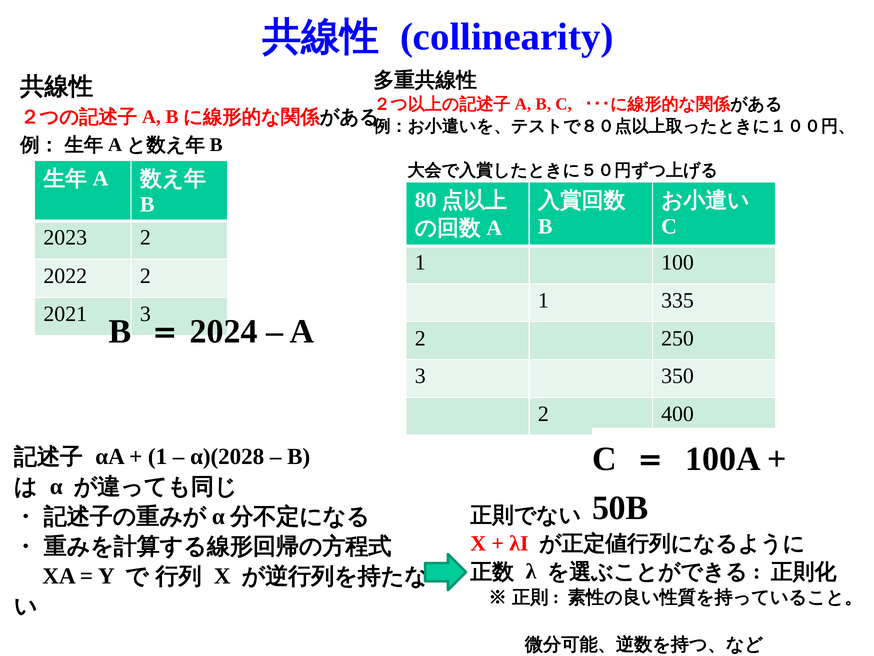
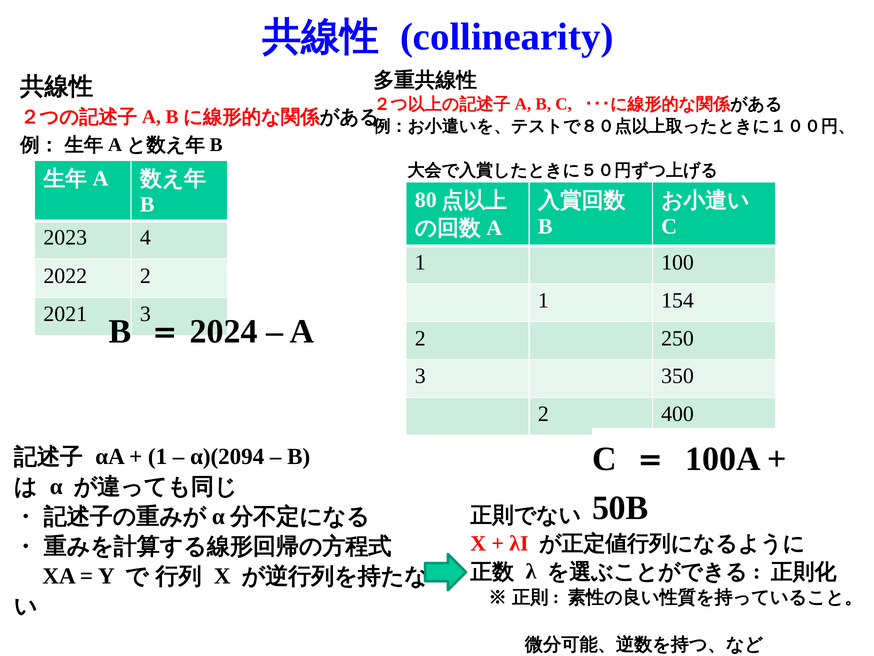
2023 2: 2 -> 4
335: 335 -> 154
α)(2028: α)(2028 -> α)(2094
